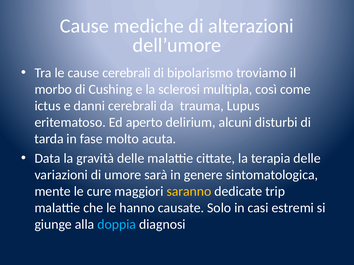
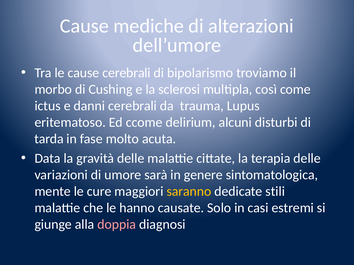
aperto: aperto -> ccome
trip: trip -> stili
doppia colour: light blue -> pink
